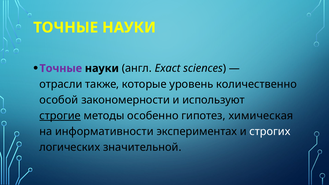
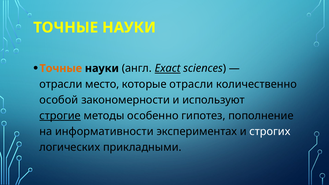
Точные at (61, 68) colour: purple -> orange
Exact underline: none -> present
также: также -> место
которые уровень: уровень -> отрасли
химическая: химическая -> пополнение
значительной: значительной -> прикладными
